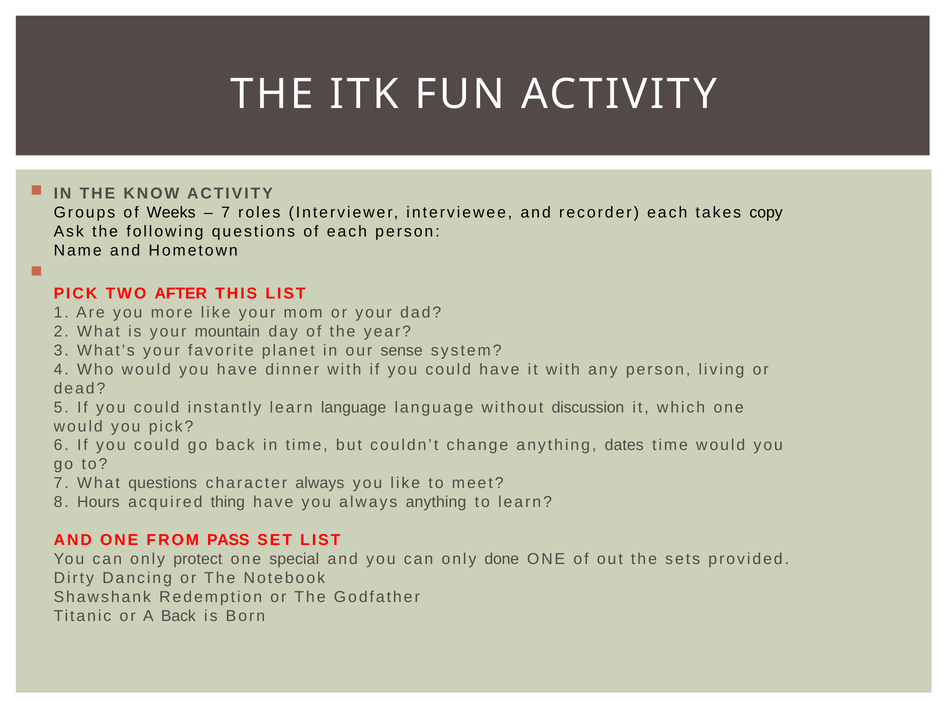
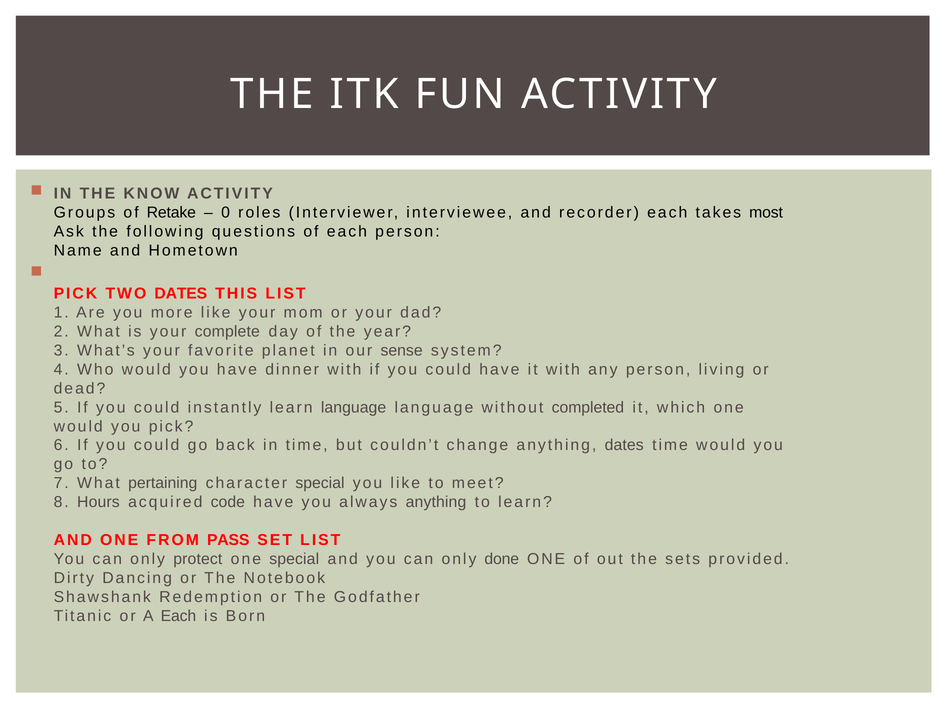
Weeks: Weeks -> Retake
7 at (226, 212): 7 -> 0
copy: copy -> most
TWO AFTER: AFTER -> DATES
mountain: mountain -> complete
discussion: discussion -> completed
What questions: questions -> pertaining
character always: always -> special
thing: thing -> code
A Back: Back -> Each
